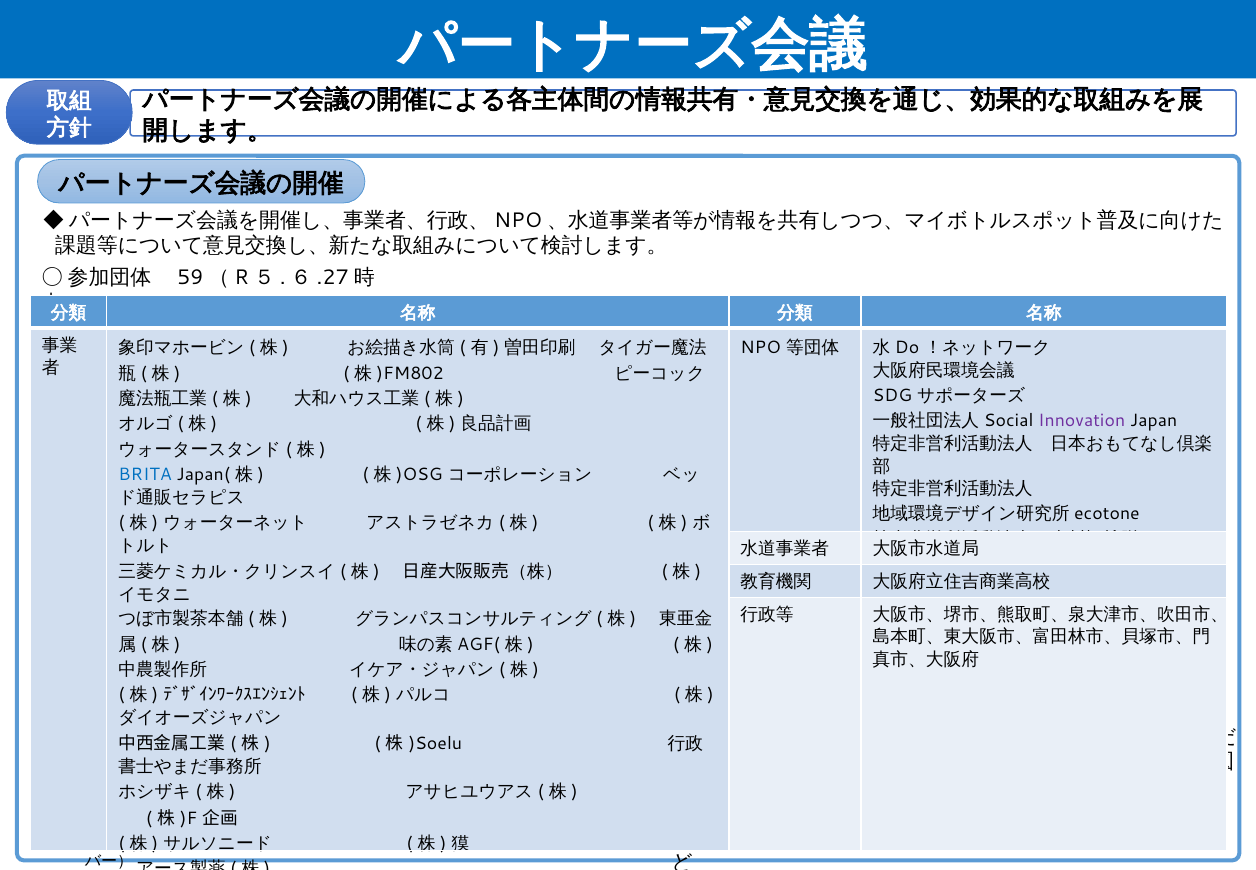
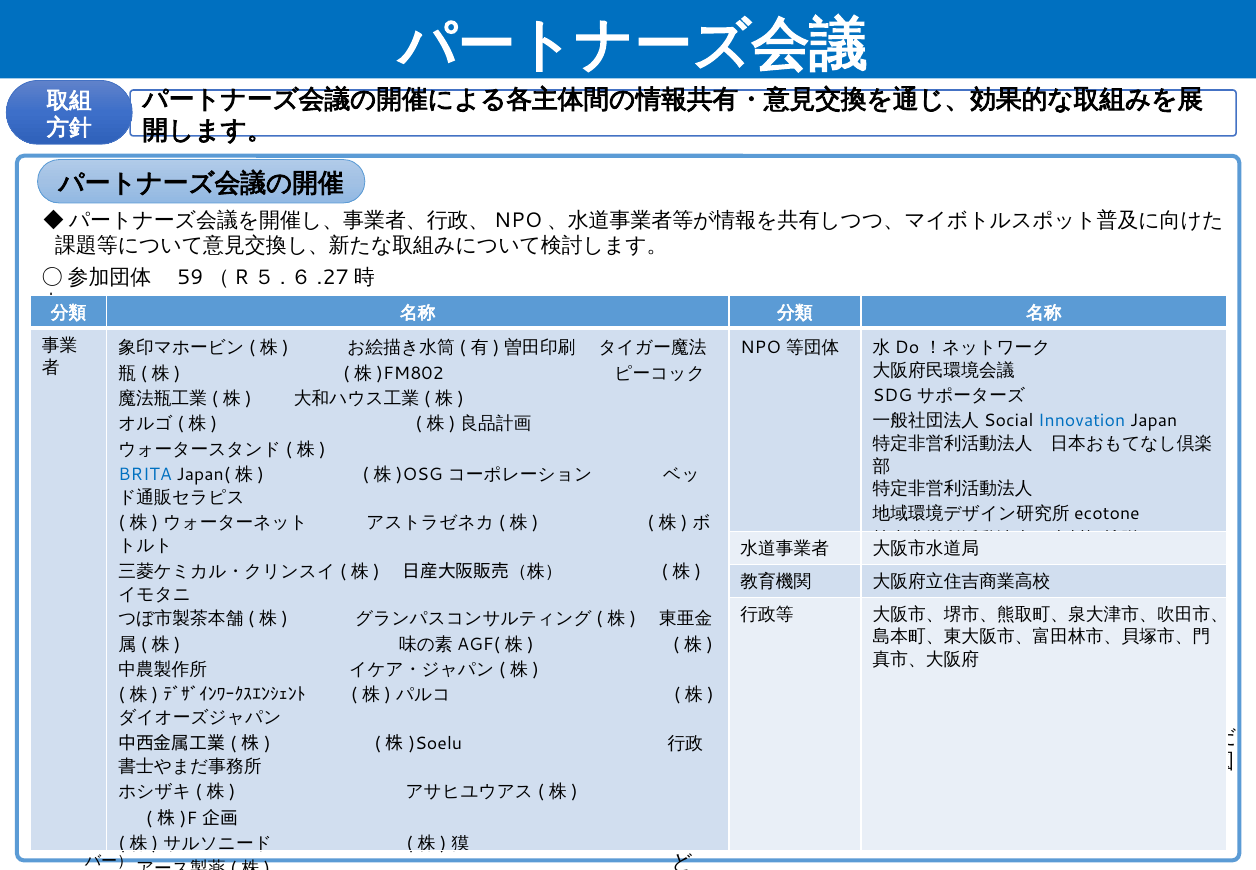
Innovation colour: purple -> blue
